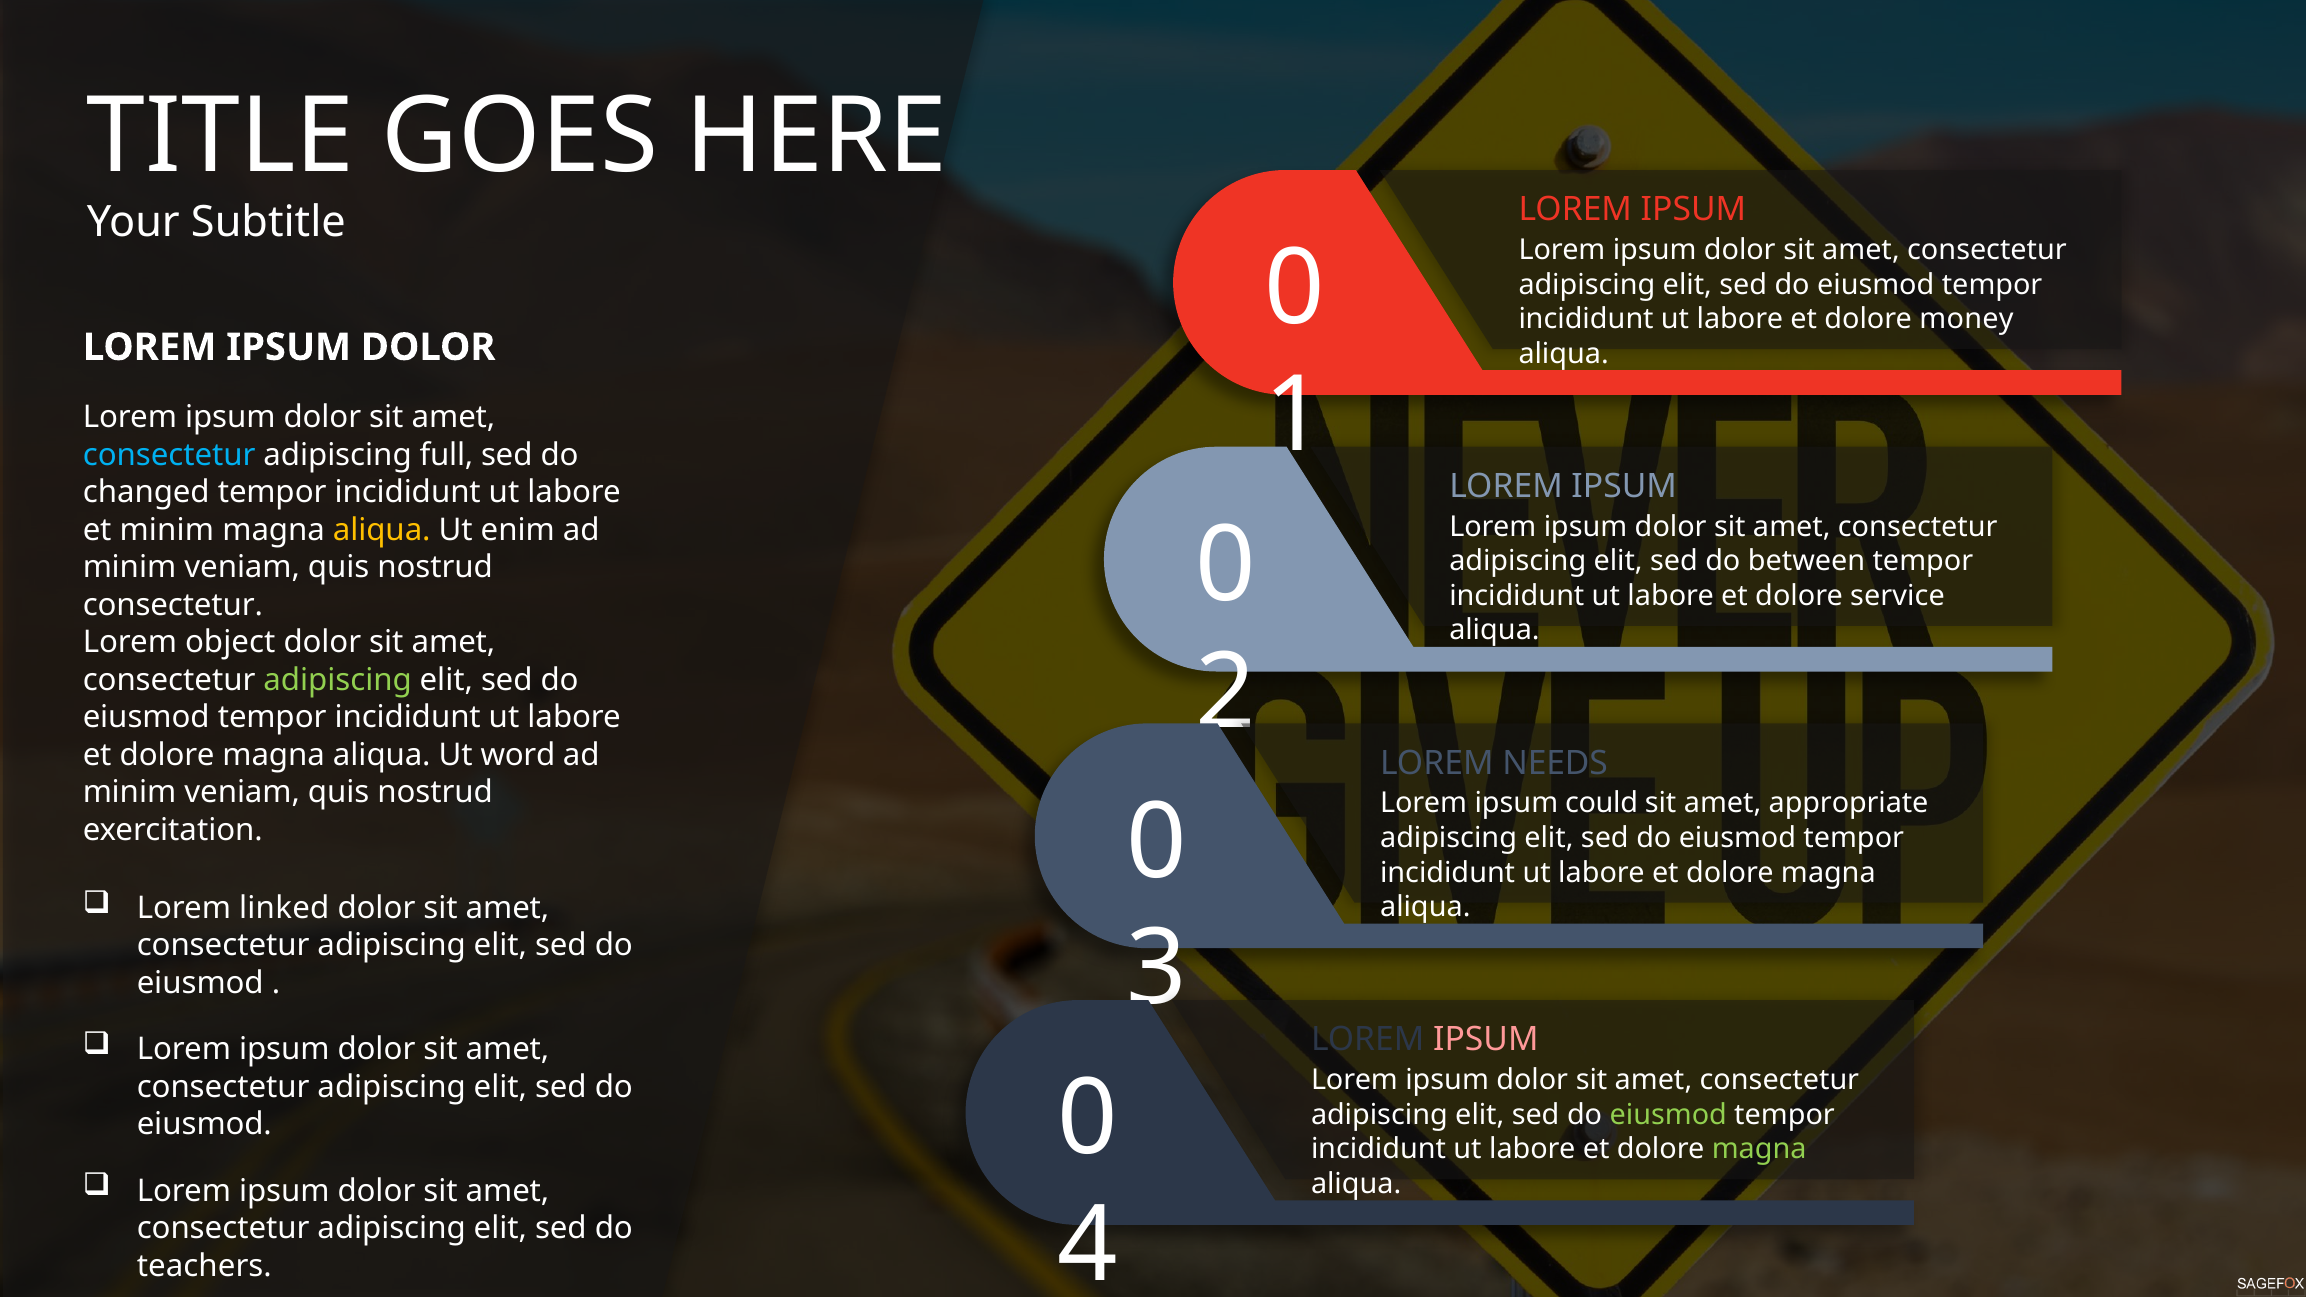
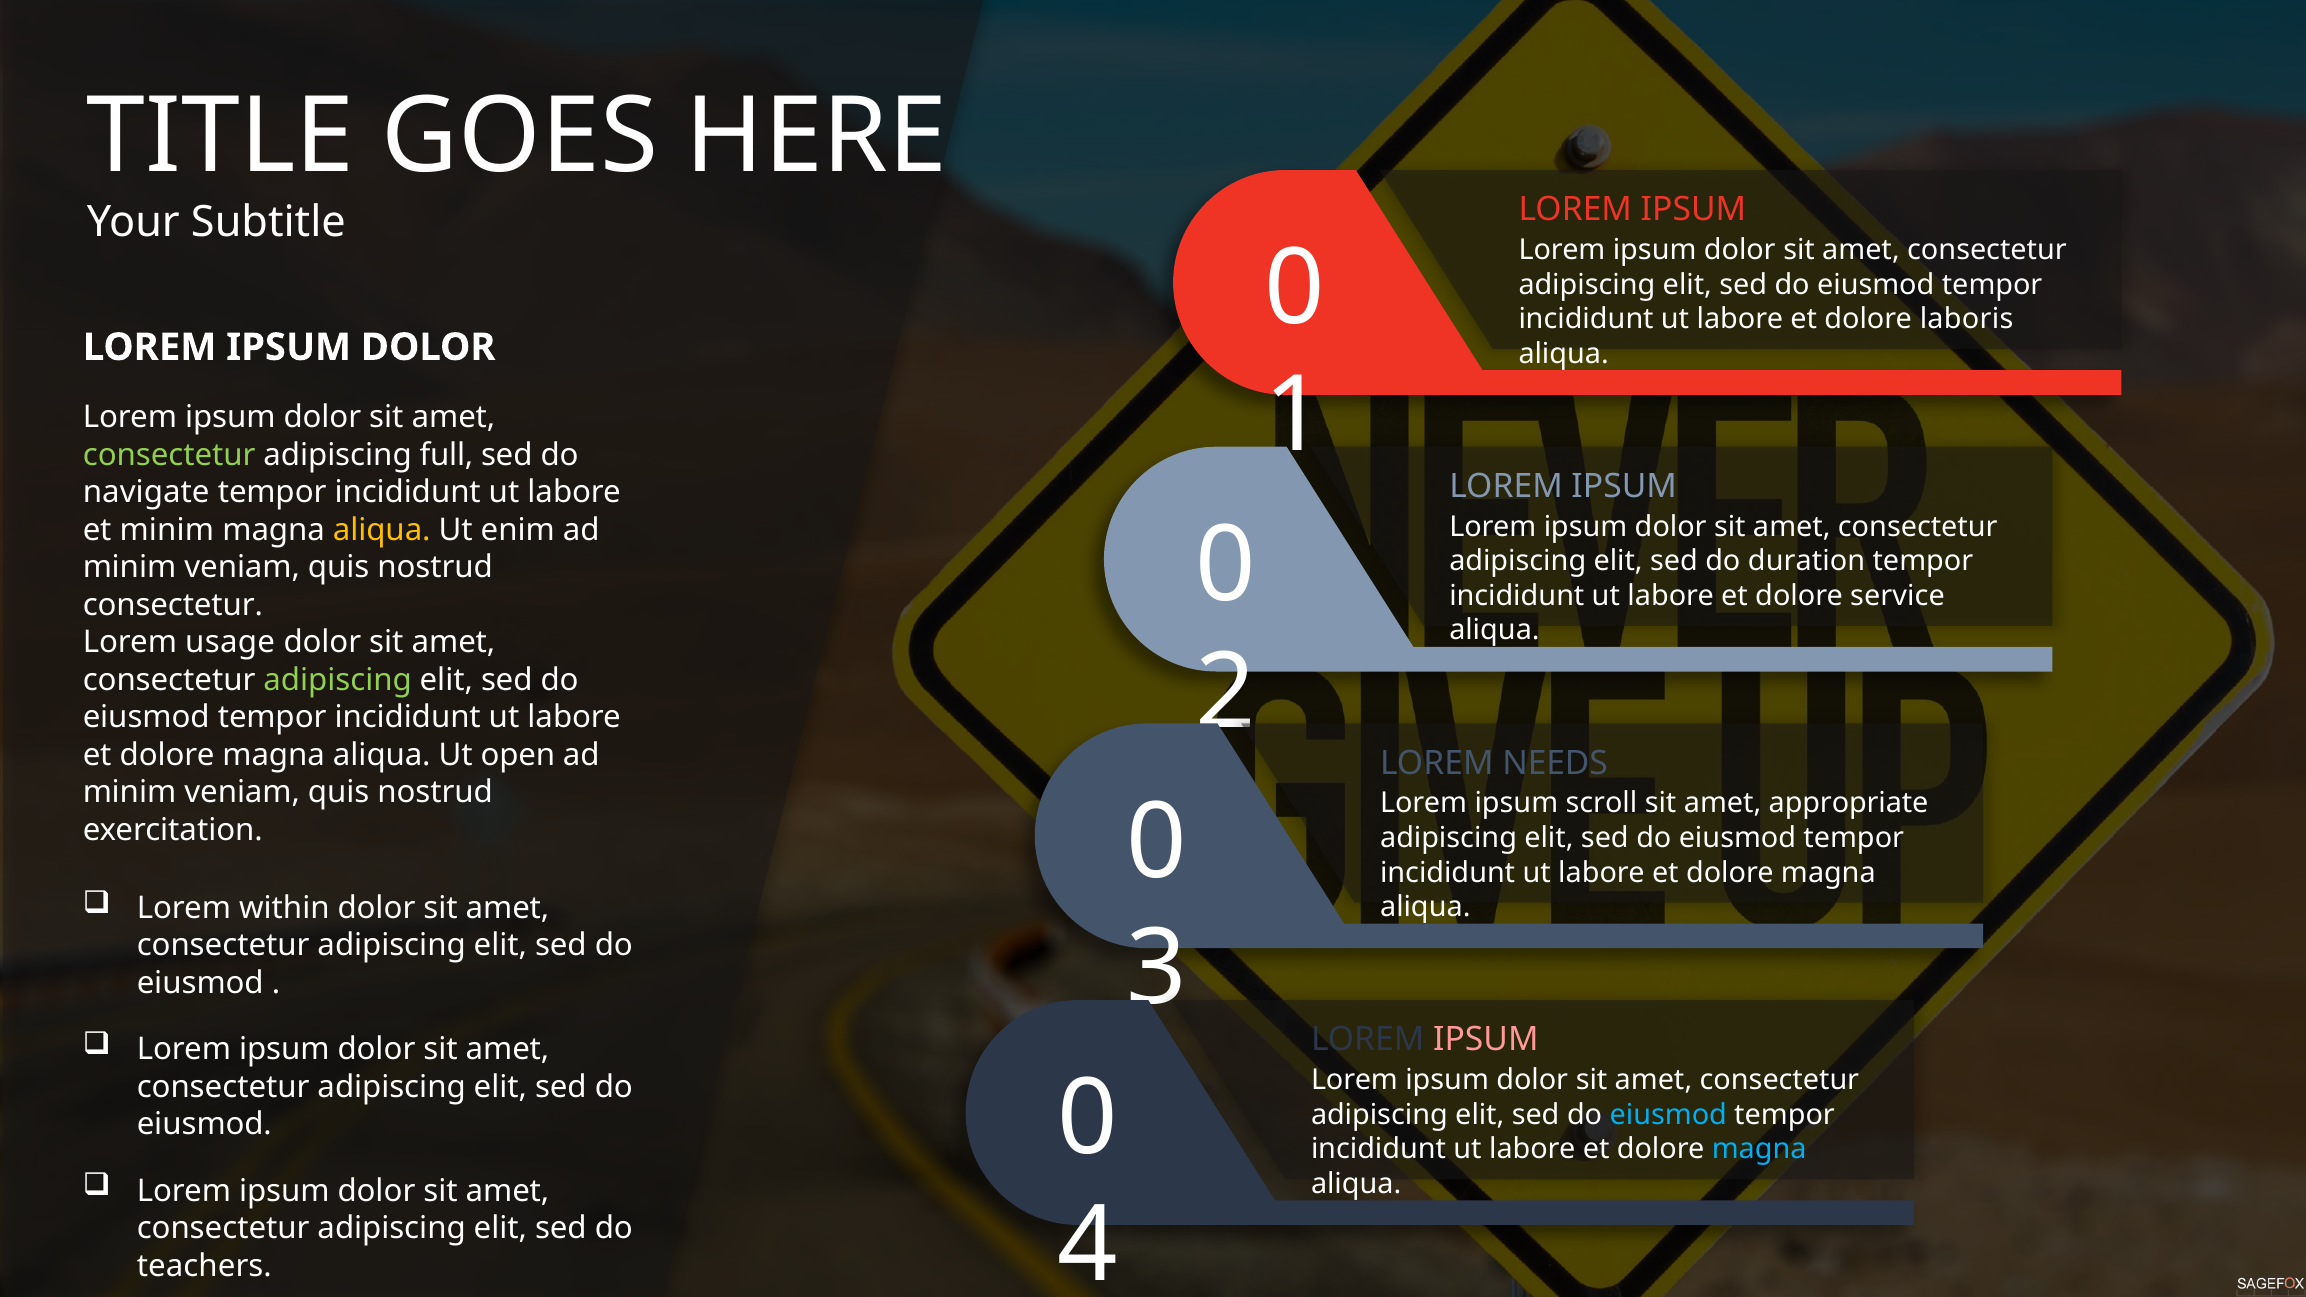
money: money -> laboris
consectetur at (169, 455) colour: light blue -> light green
changed: changed -> navigate
between: between -> duration
object: object -> usage
word: word -> open
could: could -> scroll
linked: linked -> within
eiusmod at (1668, 1115) colour: light green -> light blue
magna at (1759, 1149) colour: light green -> light blue
